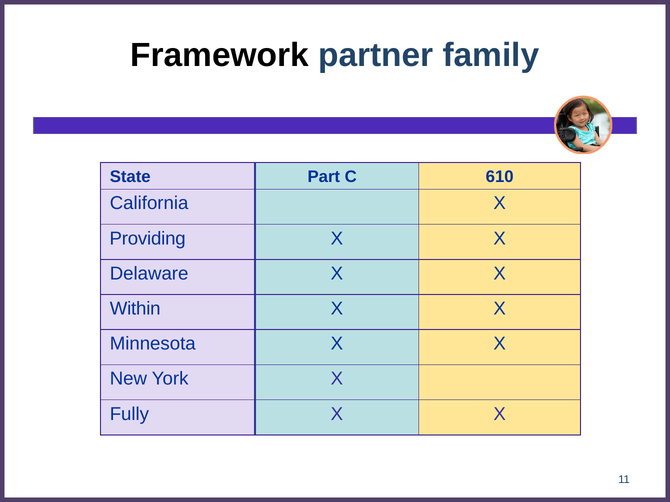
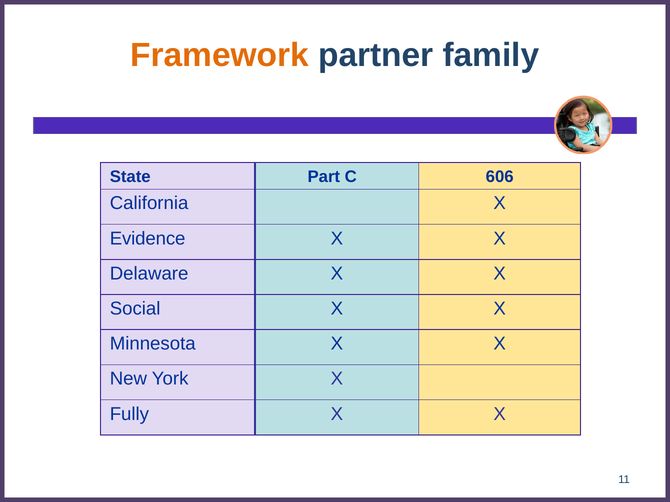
Framework colour: black -> orange
610: 610 -> 606
Providing: Providing -> Evidence
Within: Within -> Social
